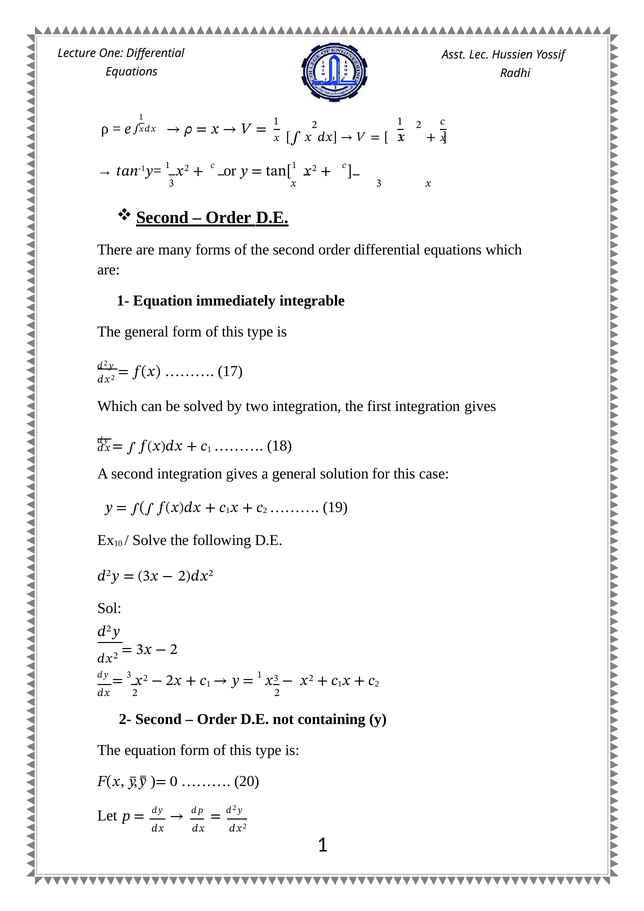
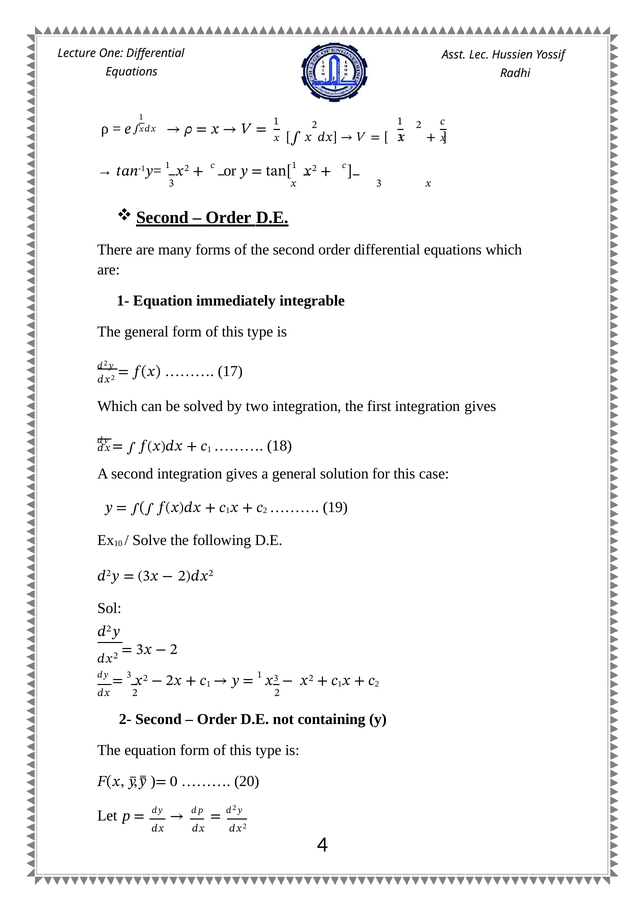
1 at (322, 845): 1 -> 4
